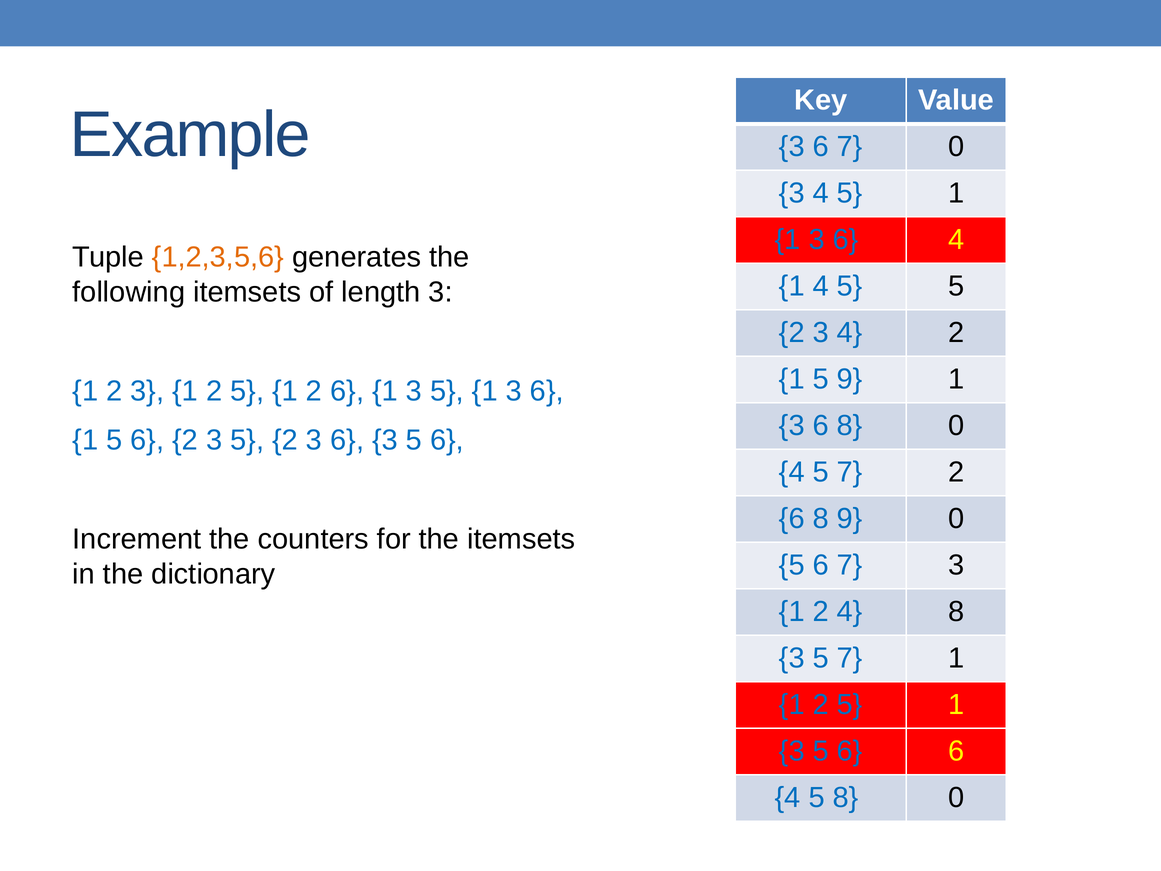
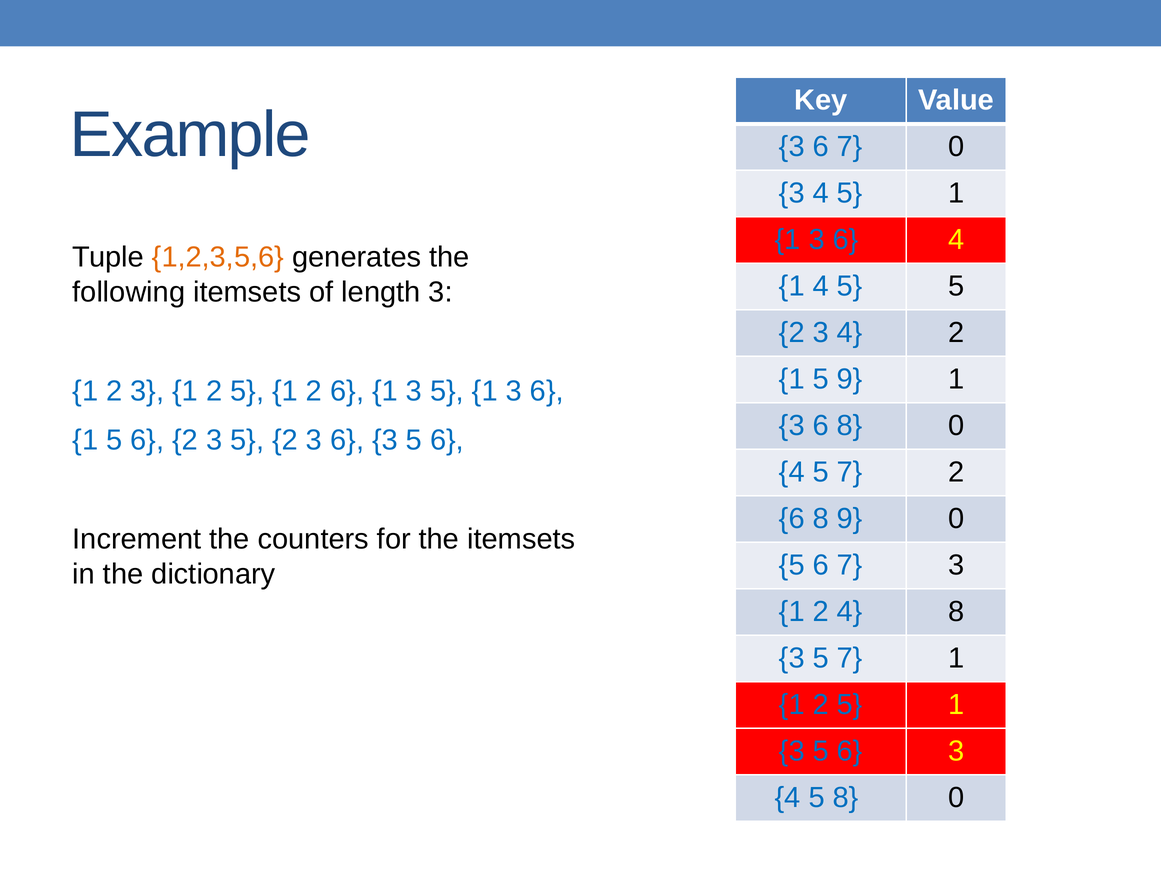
5 6 6: 6 -> 3
